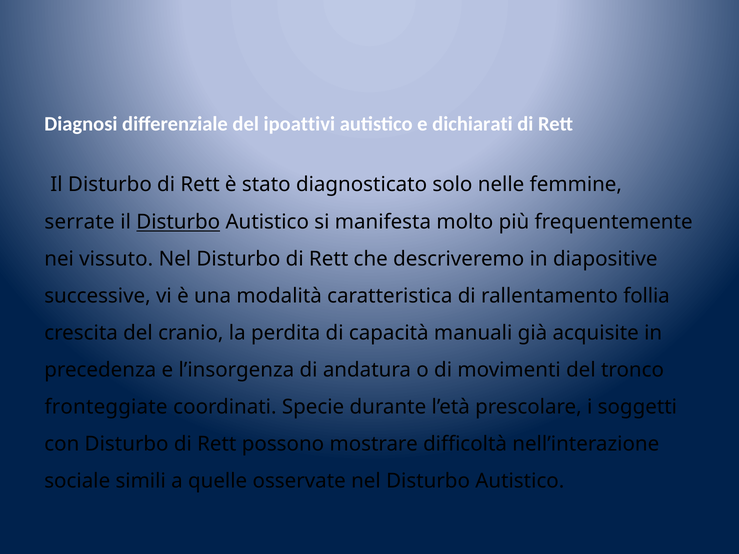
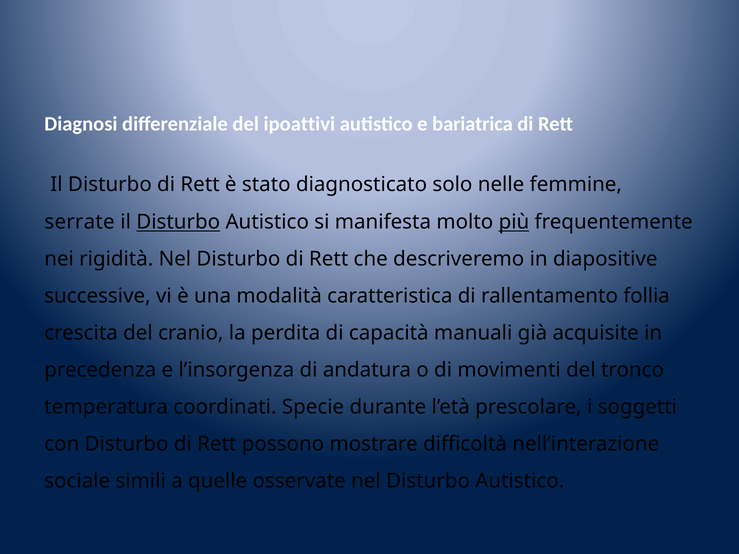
dichiarati: dichiarati -> bariatrica
più underline: none -> present
vissuto: vissuto -> rigidità
fronteggiate: fronteggiate -> temperatura
